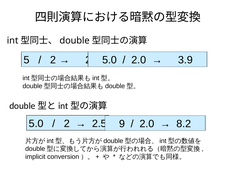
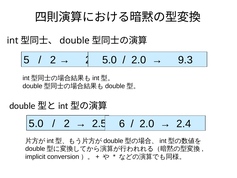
3.9: 3.9 -> 9.3
9: 9 -> 6
8.2: 8.2 -> 2.4
